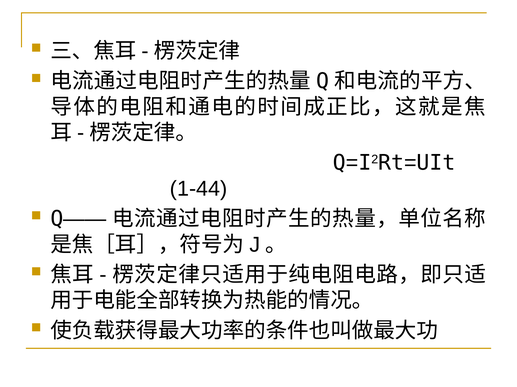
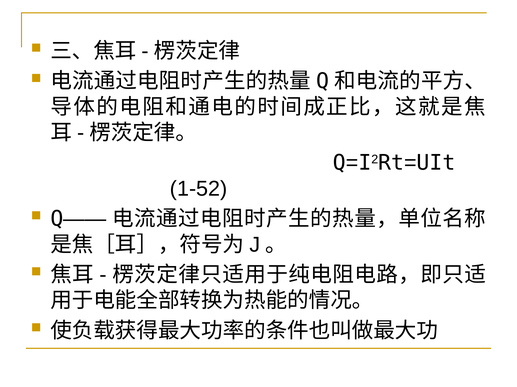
1-44: 1-44 -> 1-52
